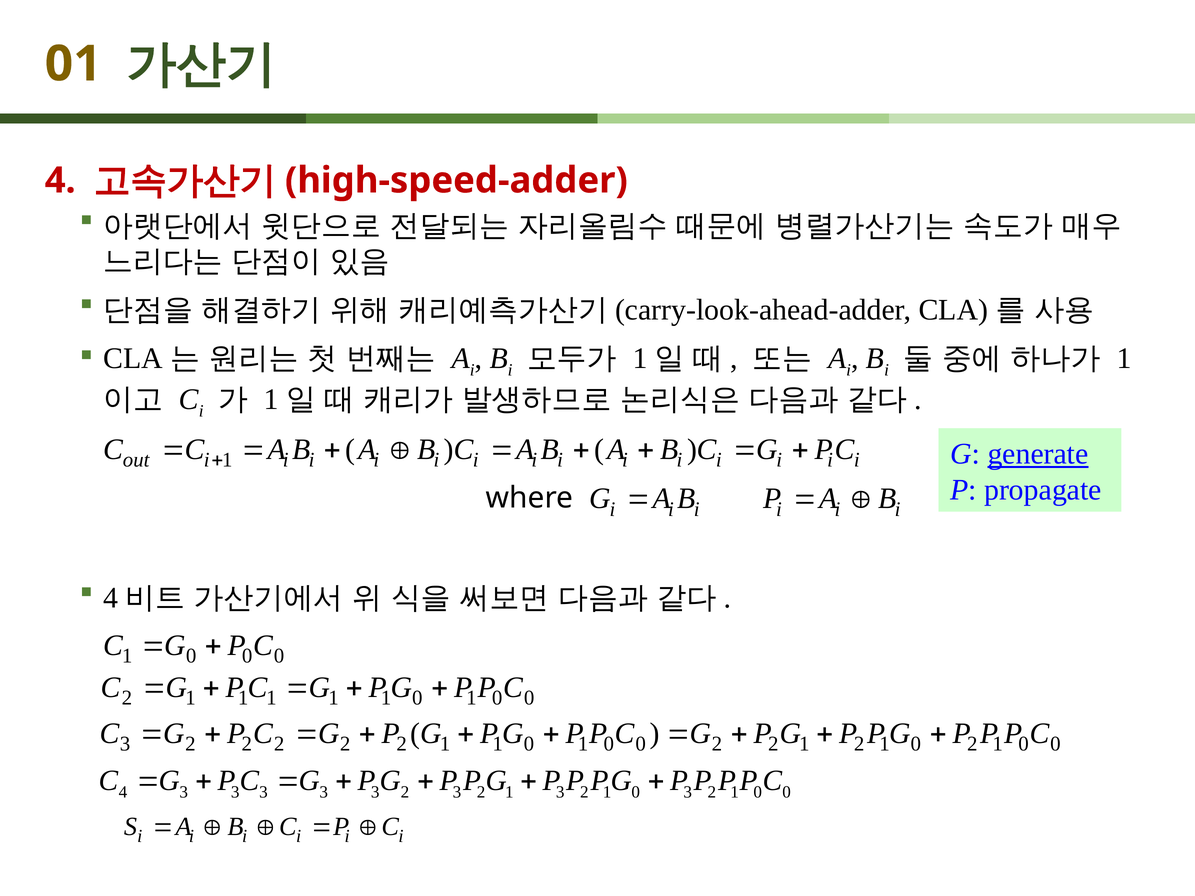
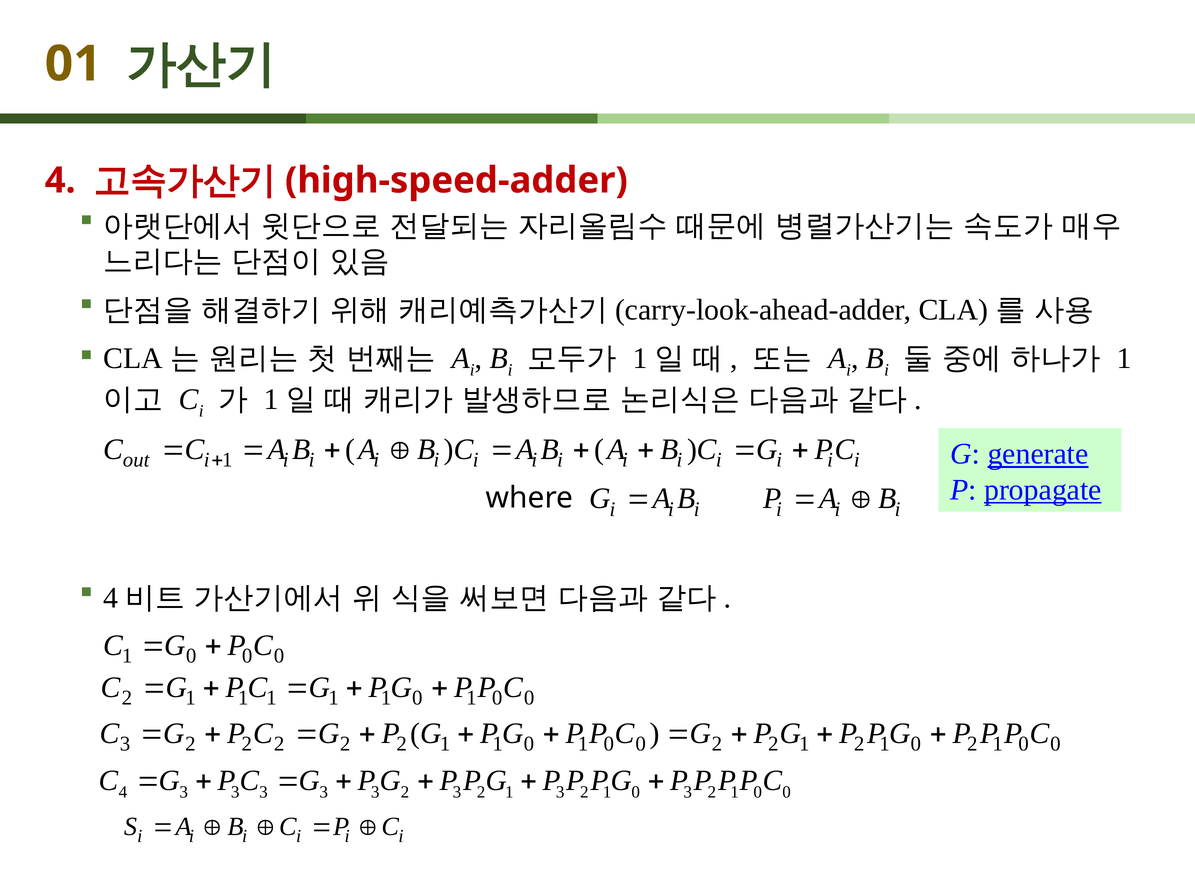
propagate underline: none -> present
